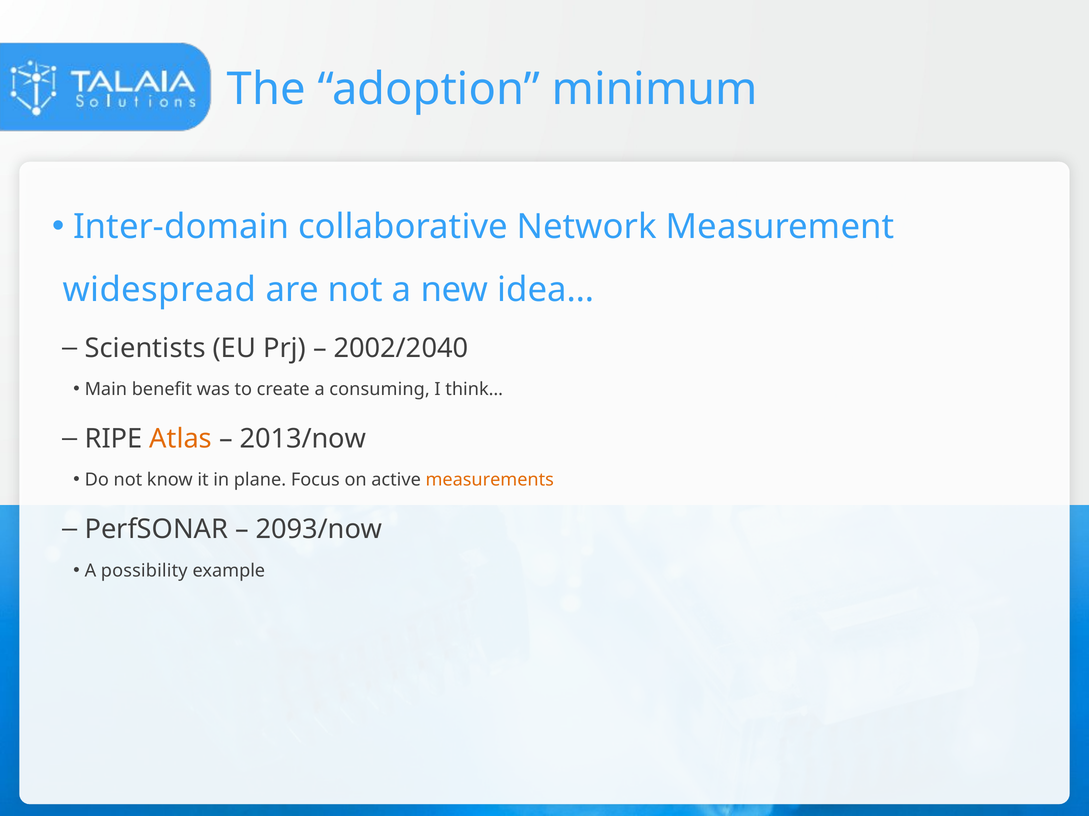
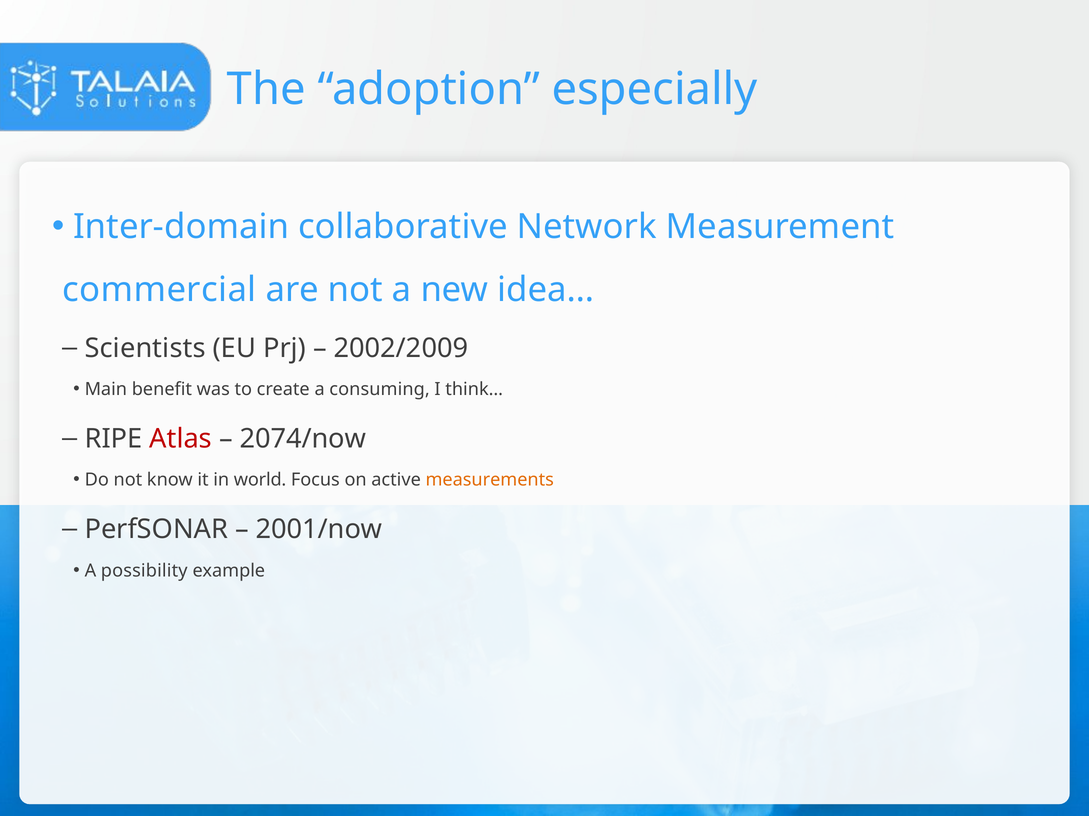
minimum: minimum -> especially
widespread: widespread -> commercial
2002/2040: 2002/2040 -> 2002/2009
Atlas colour: orange -> red
2013/now: 2013/now -> 2074/now
plane: plane -> world
2093/now: 2093/now -> 2001/now
